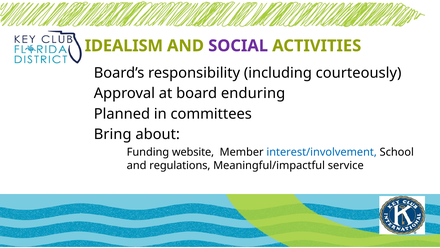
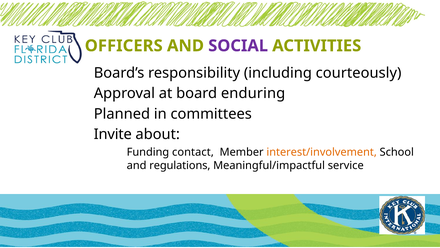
IDEALISM: IDEALISM -> OFFICERS
Bring: Bring -> Invite
website: website -> contact
interest/involvement colour: blue -> orange
